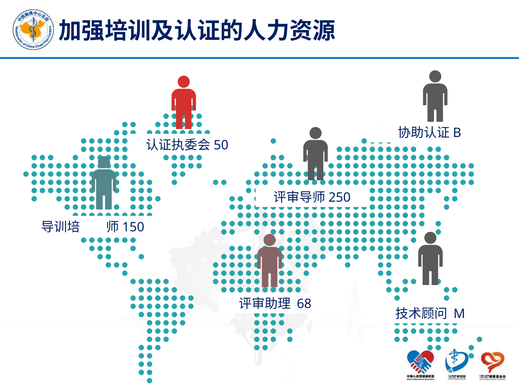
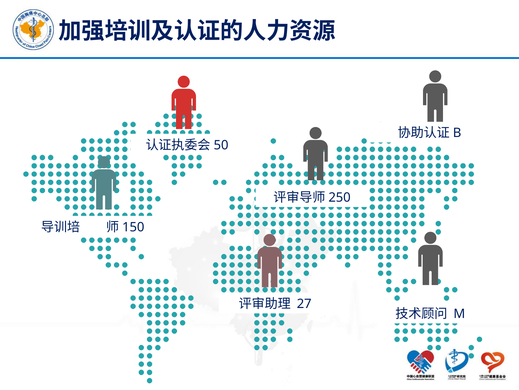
68: 68 -> 27
